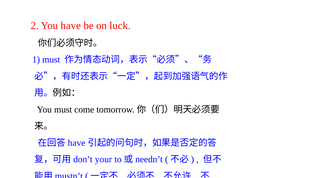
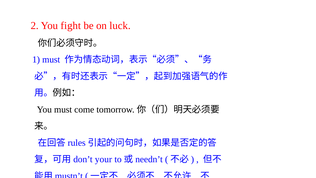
You have: have -> fight
have at (77, 143): have -> rules
